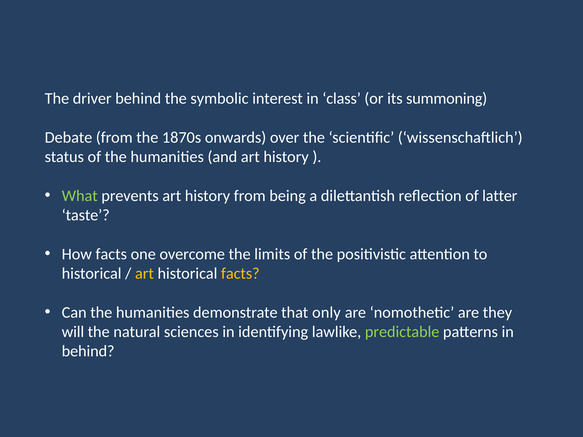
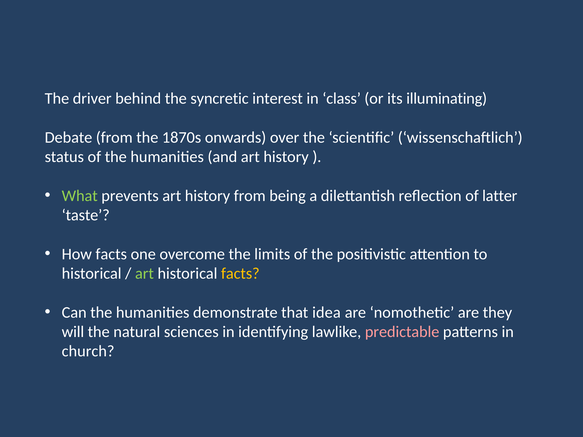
symbolic: symbolic -> syncretic
summoning: summoning -> illuminating
art at (144, 274) colour: yellow -> light green
only: only -> idea
predictable colour: light green -> pink
behind at (88, 351): behind -> church
